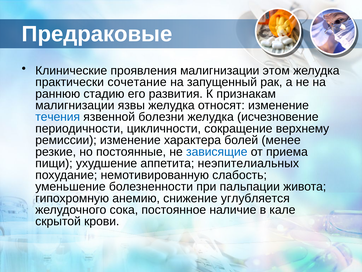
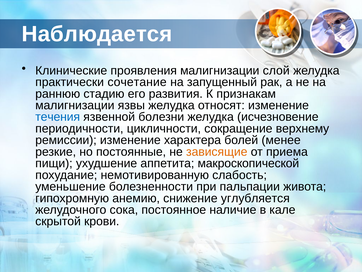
Предраковые: Предраковые -> Наблюдается
этом: этом -> слой
зависящие colour: blue -> orange
неэпителиальных: неэпителиальных -> макроскопической
